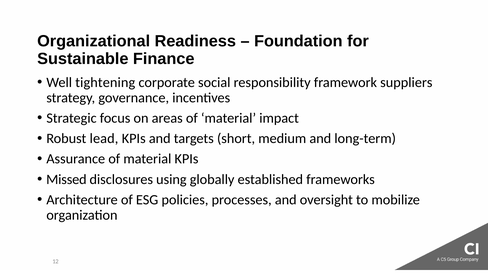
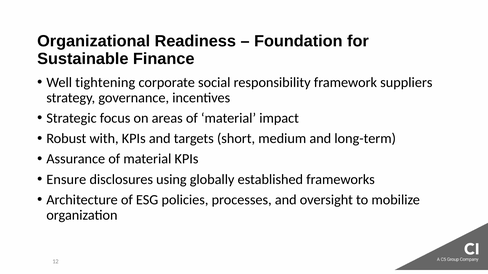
lead: lead -> with
Missed: Missed -> Ensure
